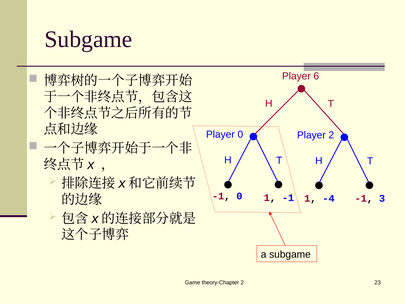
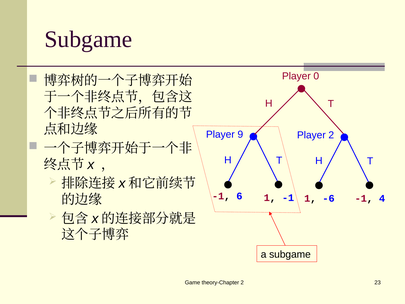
6: 6 -> 0
Player 0: 0 -> 9
-1 0: 0 -> 6
-4: -4 -> -6
3: 3 -> 4
